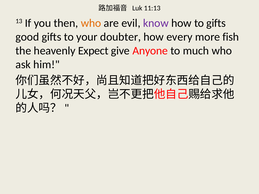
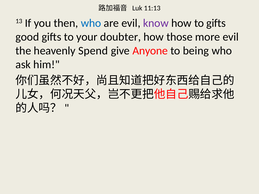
who at (91, 23) colour: orange -> blue
every: every -> those
more fish: fish -> evil
Expect: Expect -> Spend
much: much -> being
